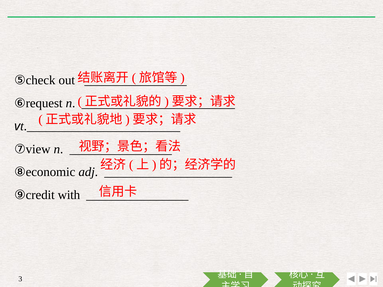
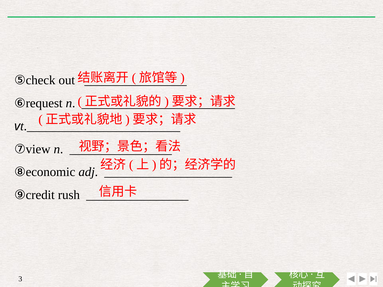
with: with -> rush
